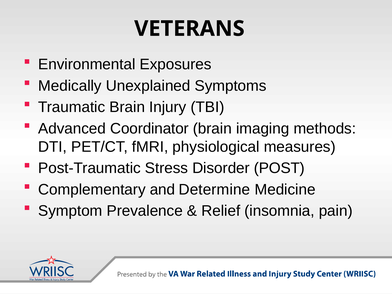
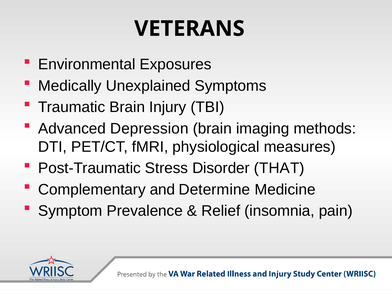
Coordinator: Coordinator -> Depression
POST: POST -> THAT
